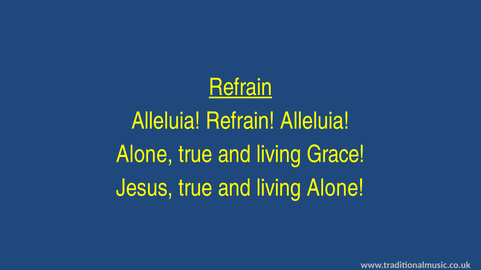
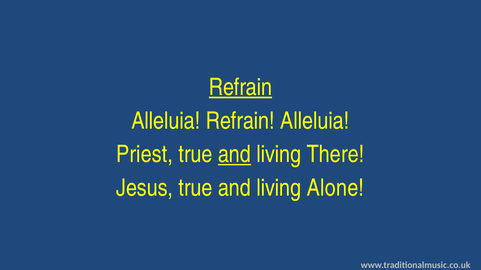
Alone at (145, 155): Alone -> Priest
and at (234, 155) underline: none -> present
Grace: Grace -> There
